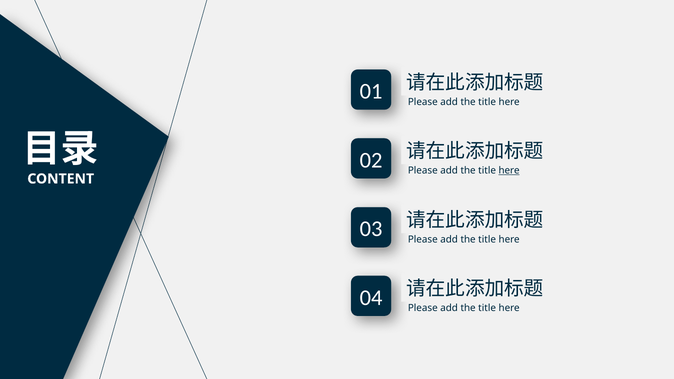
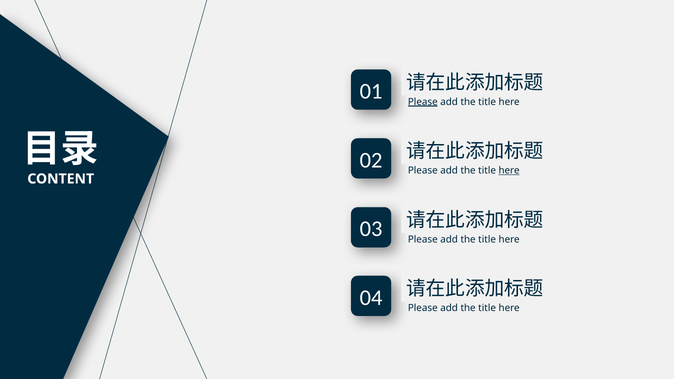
Please at (423, 102) underline: none -> present
